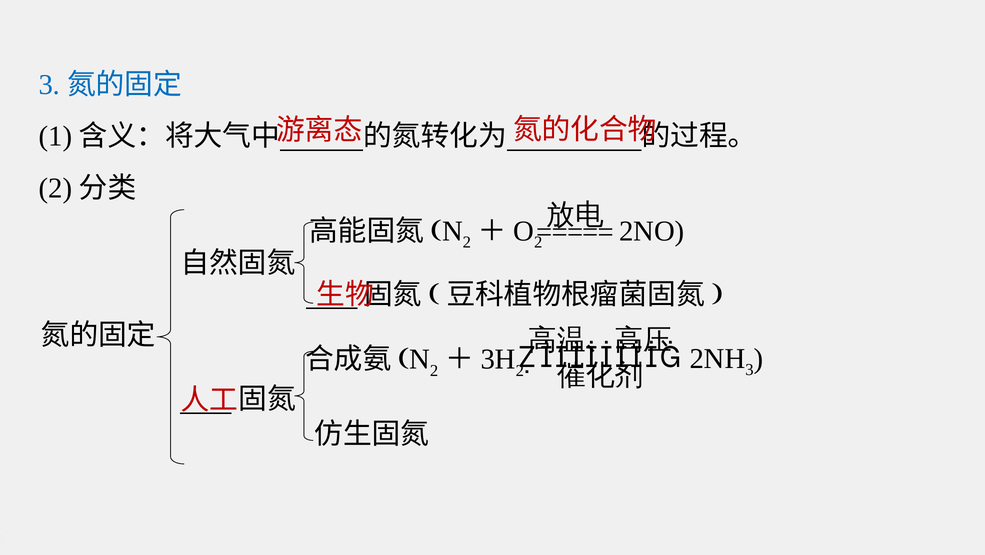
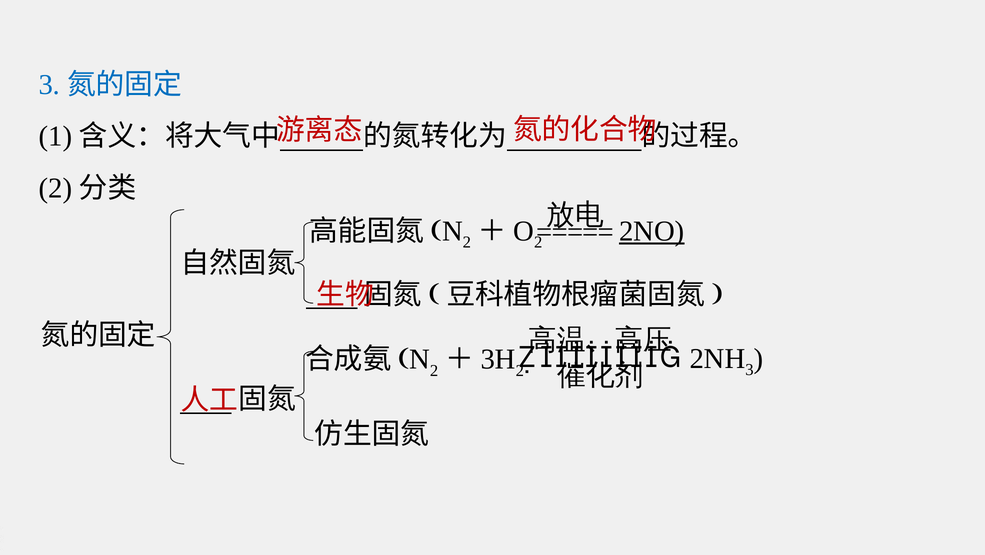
2NO underline: none -> present
